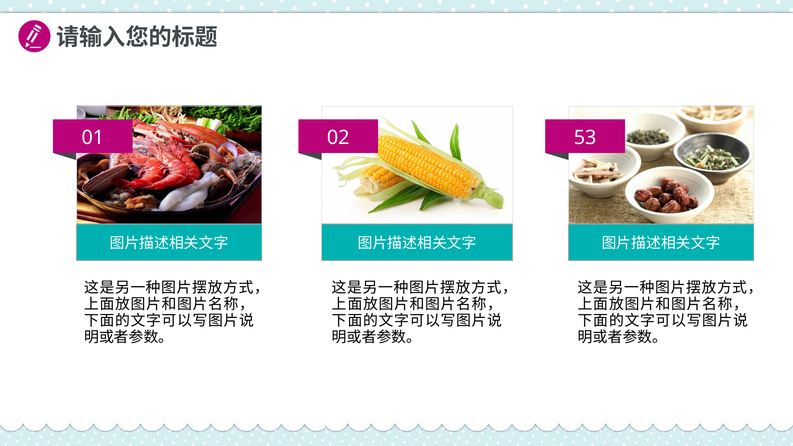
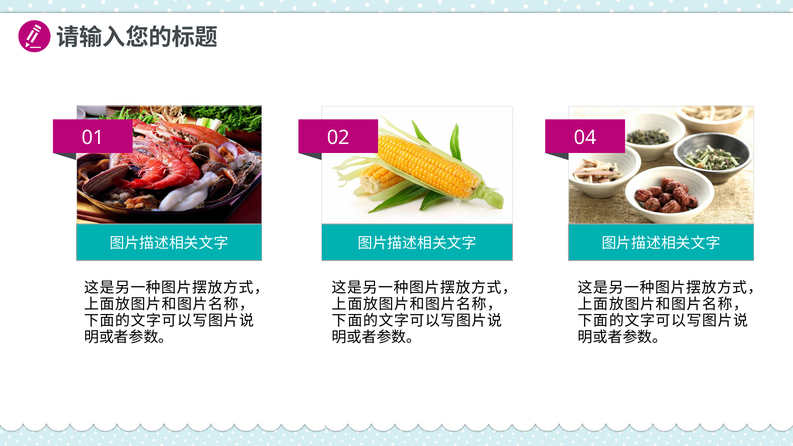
53: 53 -> 04
